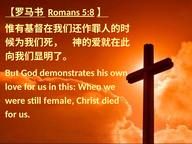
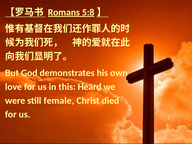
When: When -> Heard
